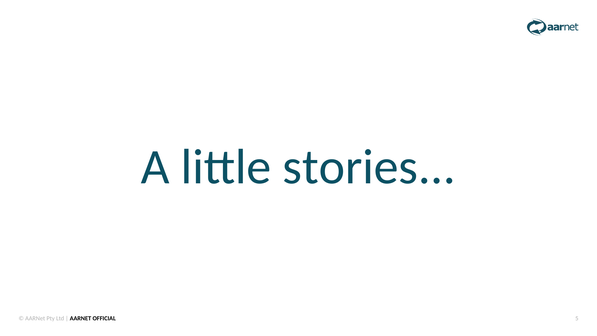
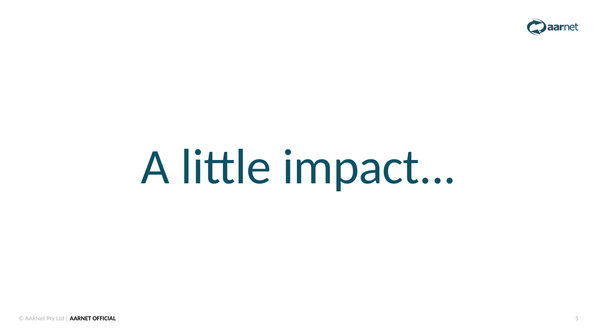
stories: stories -> impact
